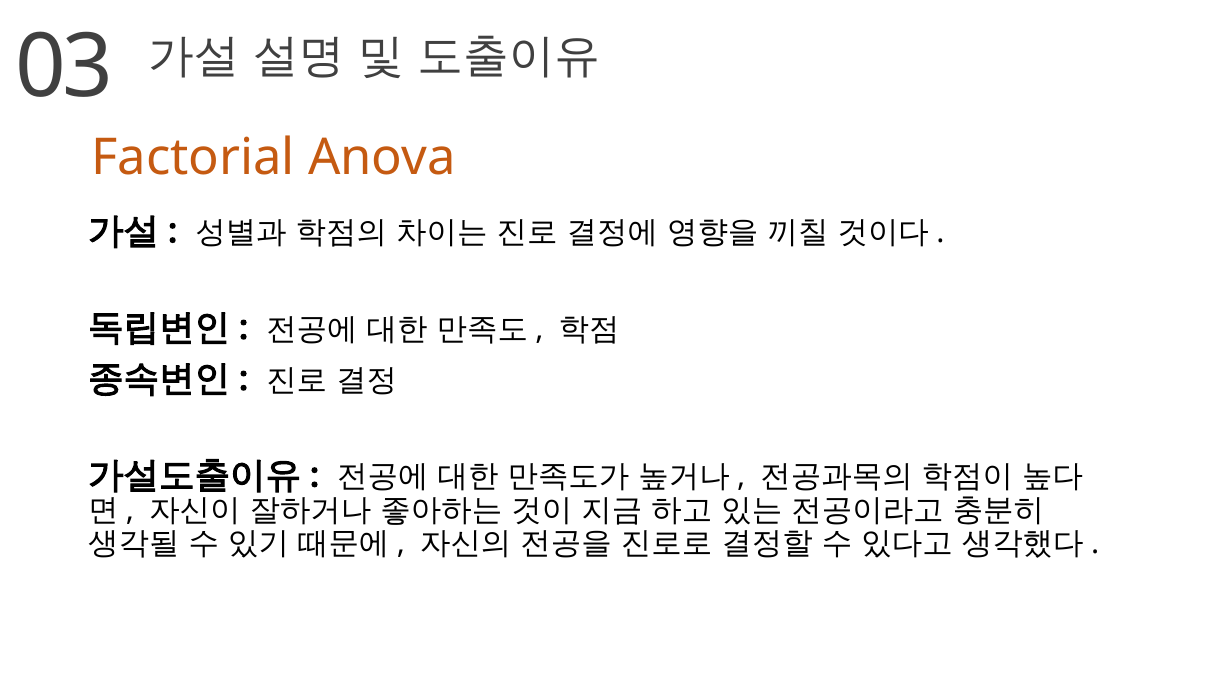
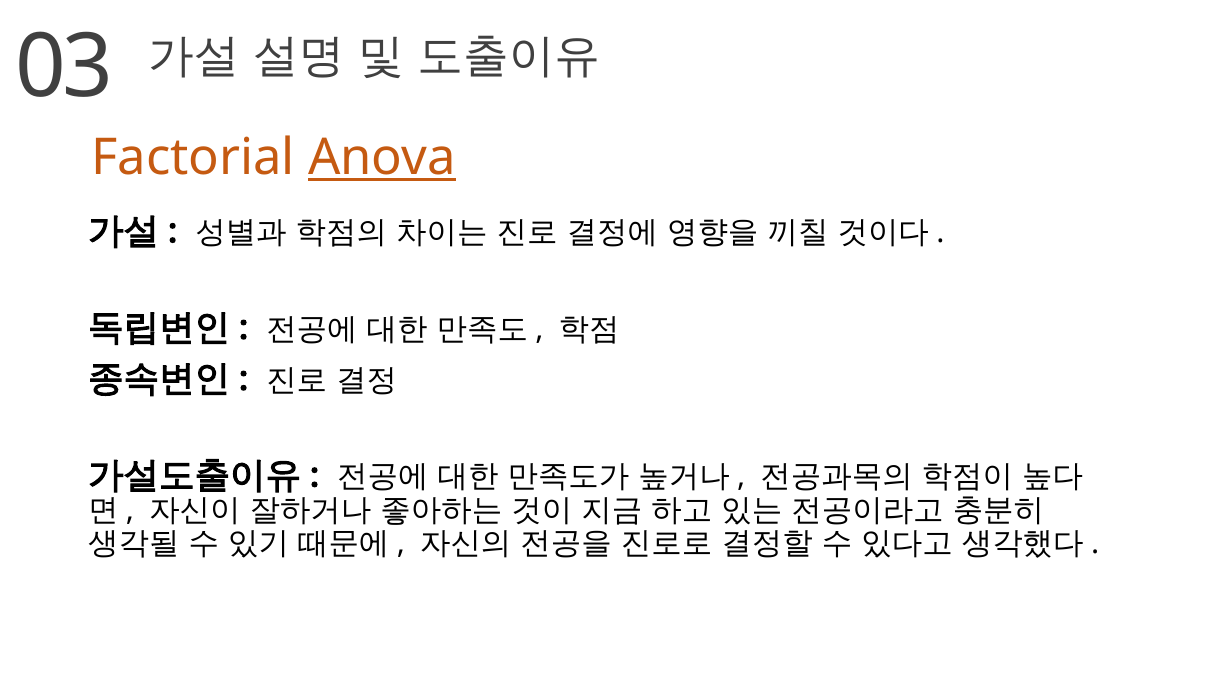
Anova underline: none -> present
